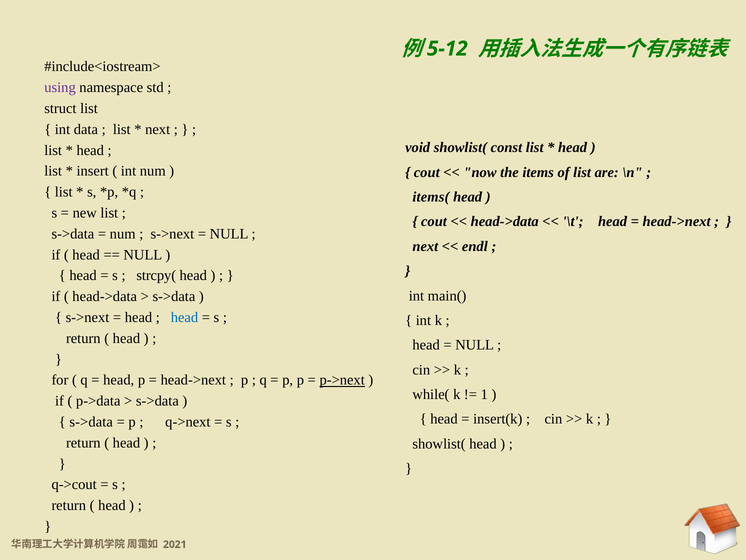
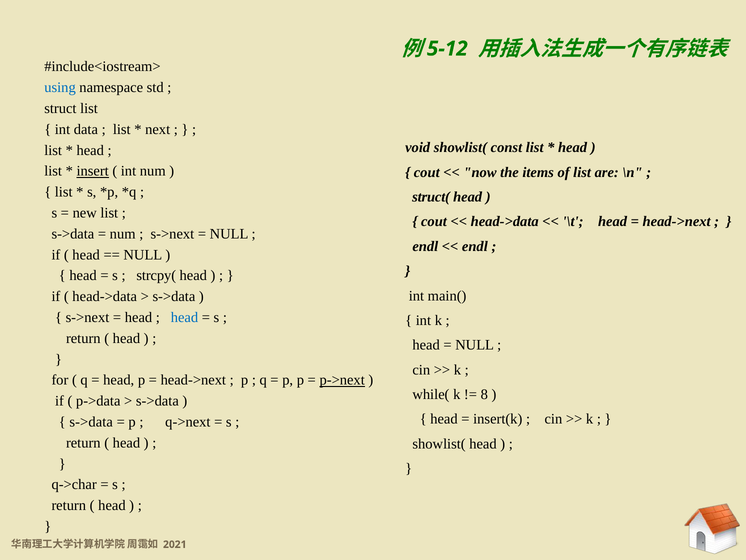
using colour: purple -> blue
insert underline: none -> present
items(: items( -> struct(
next at (425, 246): next -> endl
1: 1 -> 8
q->cout: q->cout -> q->char
